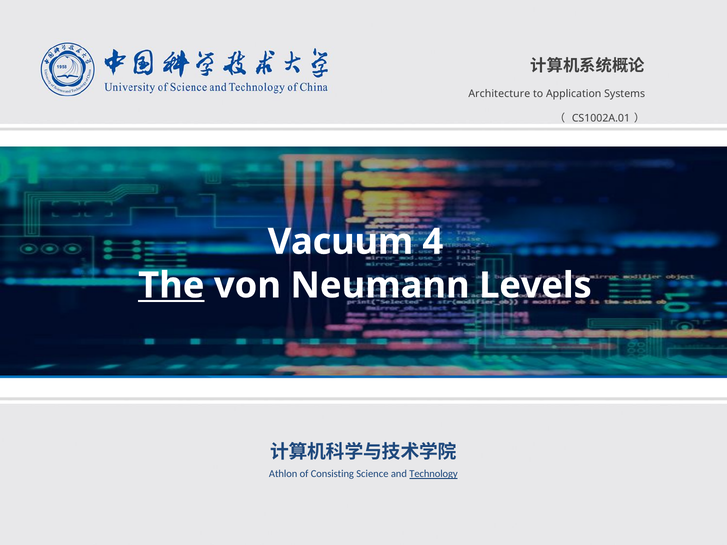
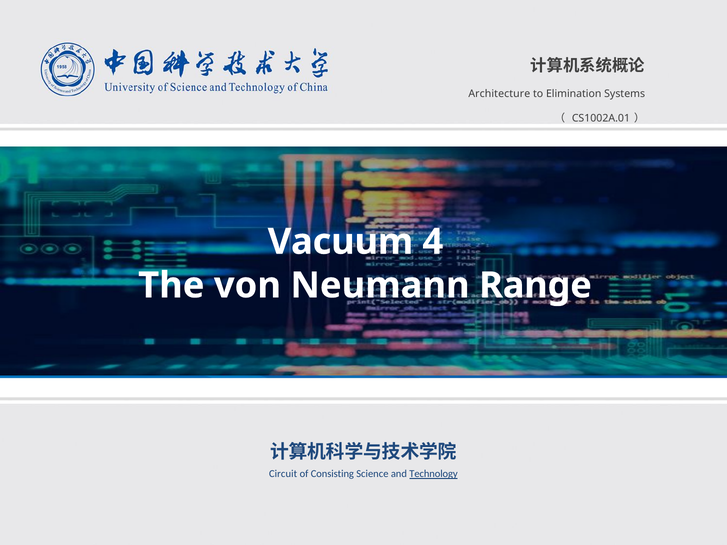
Application: Application -> Elimination
The underline: present -> none
Levels: Levels -> Range
Athlon: Athlon -> Circuit
